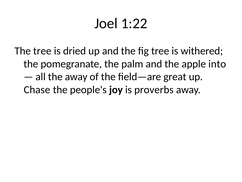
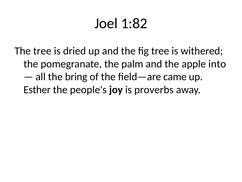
1:22: 1:22 -> 1:82
the away: away -> bring
great: great -> came
Chase: Chase -> Esther
